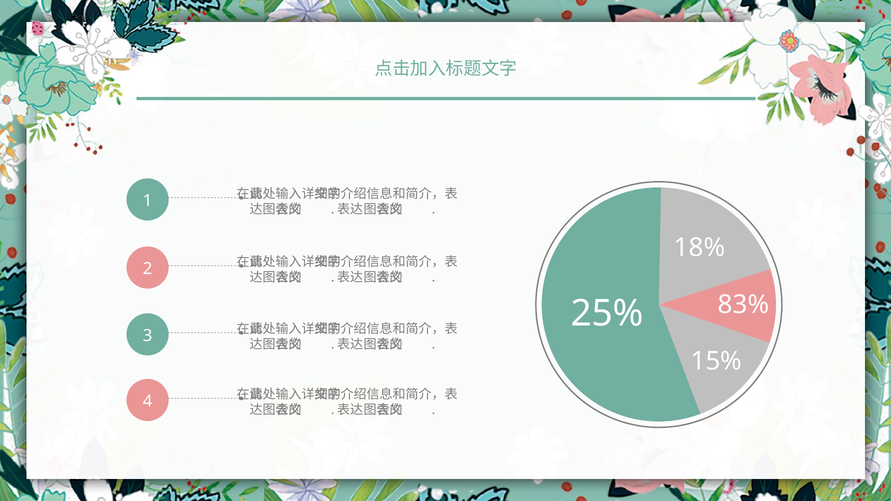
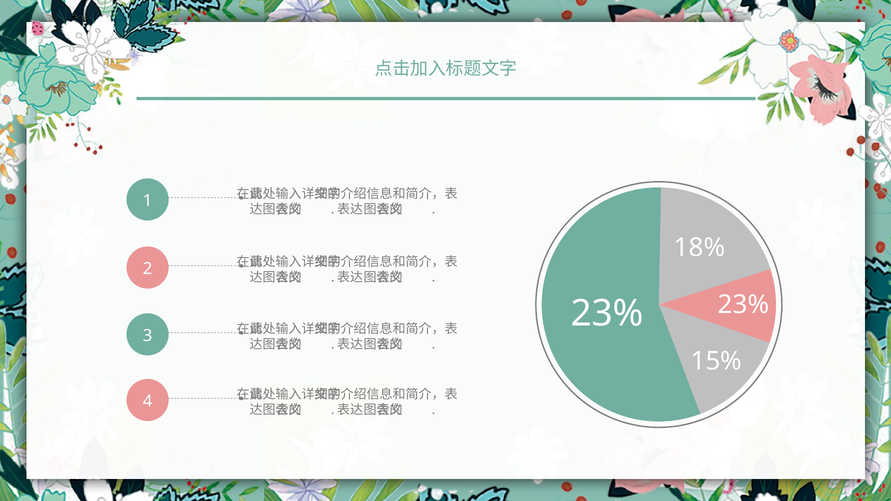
83% at (743, 305): 83% -> 23%
25% at (607, 314): 25% -> 23%
